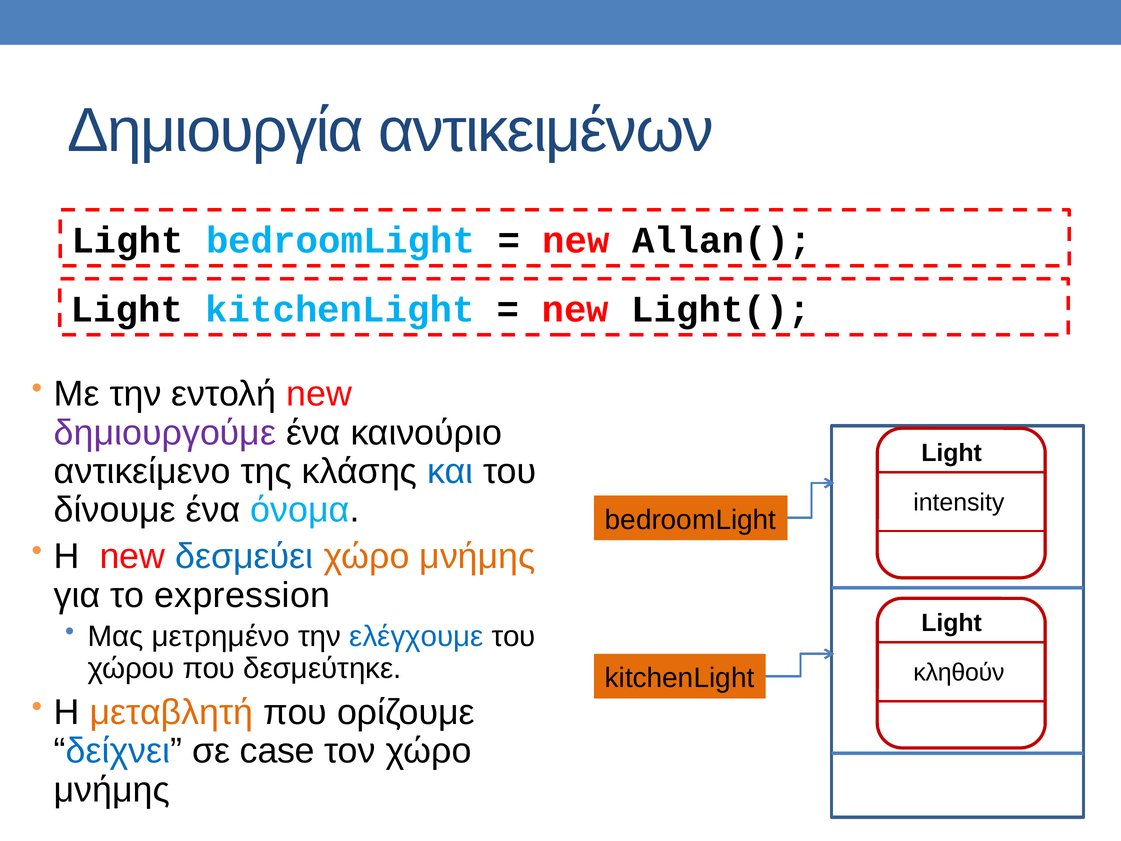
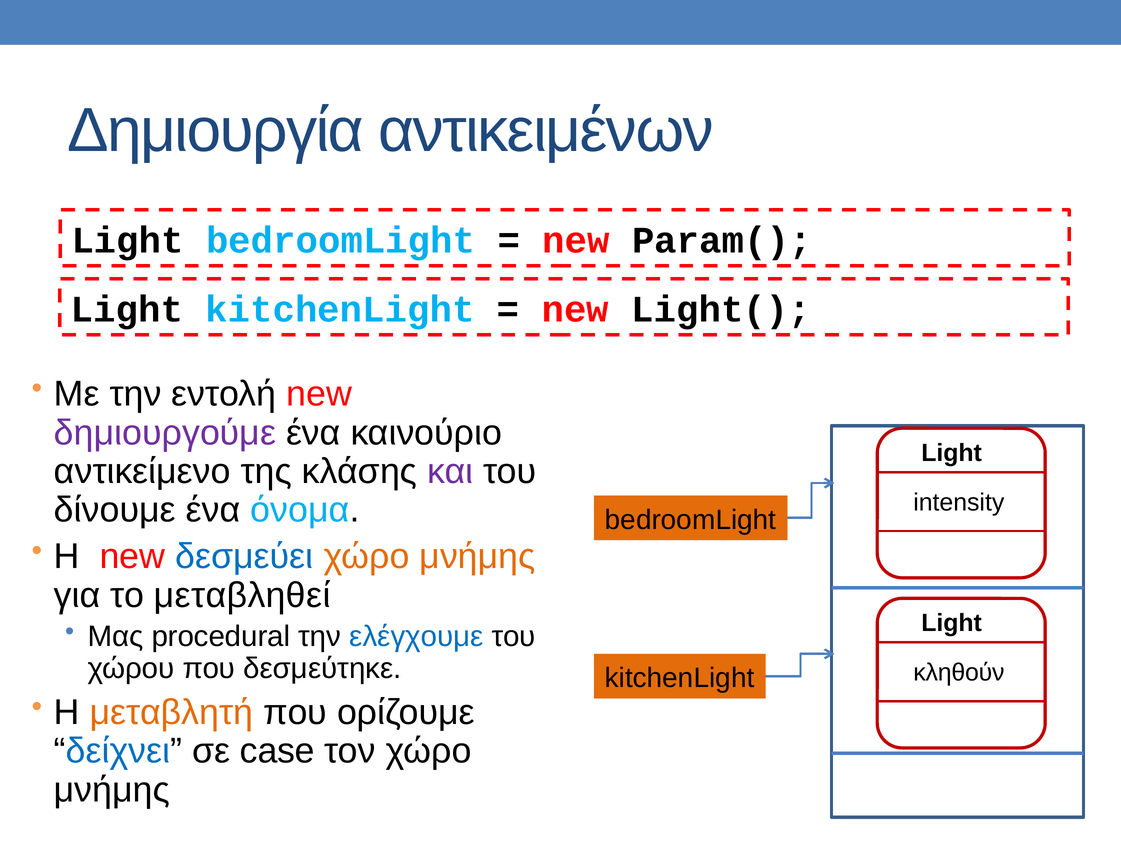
Allan(: Allan( -> Param(
και colour: blue -> purple
expression: expression -> μεταβληθεί
μετρημένο: μετρημένο -> procedural
